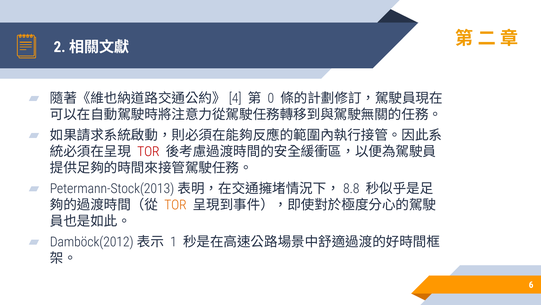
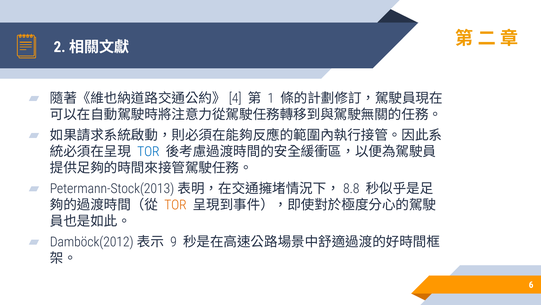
0: 0 -> 1
TOR at (148, 151) colour: red -> blue
1: 1 -> 9
